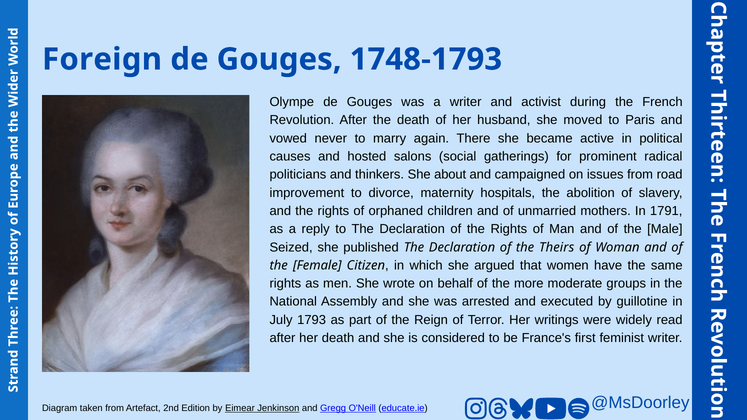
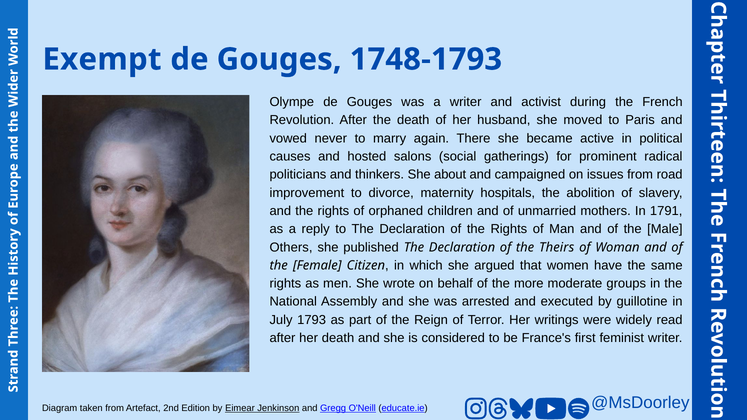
Foreign: Foreign -> Exempt
Seized: Seized -> Others
